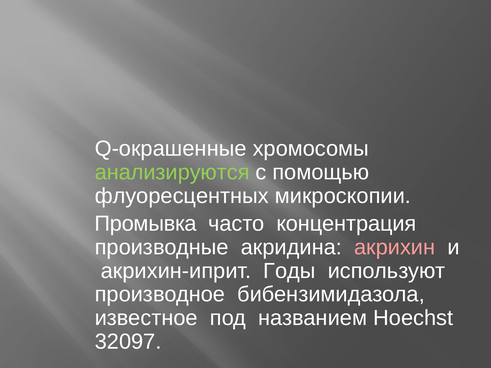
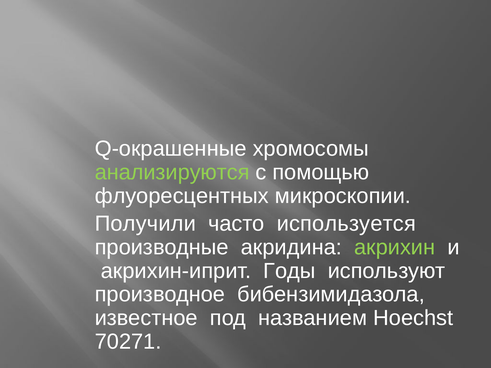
Промывка: Промывка -> Получили
концентрация: концентрация -> используется
акрихин colour: pink -> light green
32097: 32097 -> 70271
